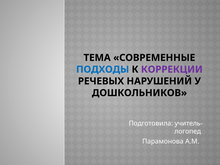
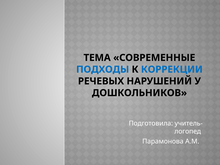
КОРРЕКЦИИ colour: purple -> blue
